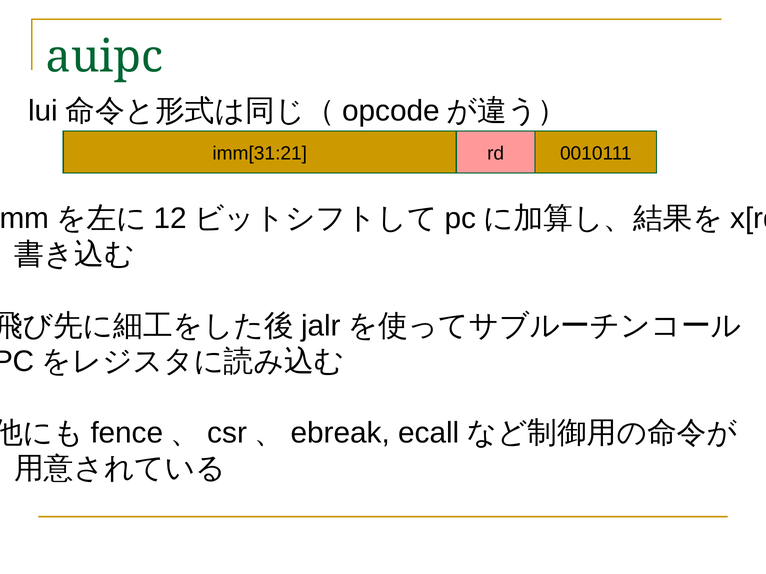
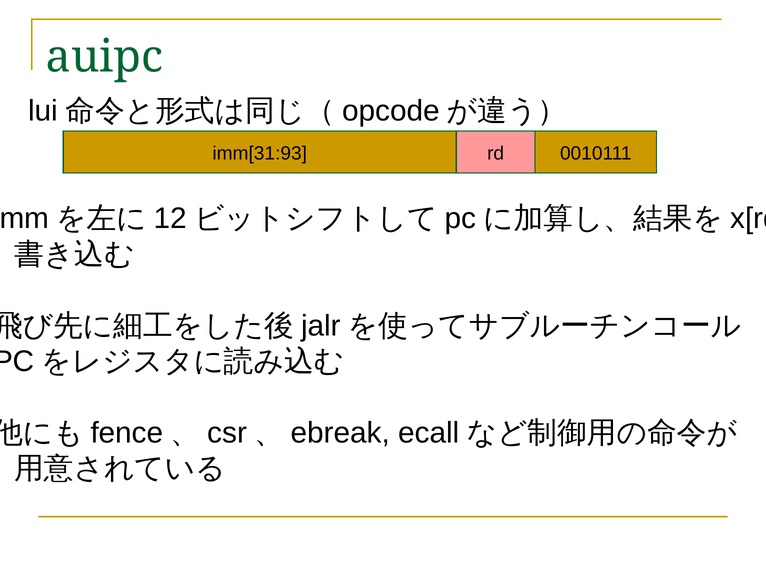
imm[31:21: imm[31:21 -> imm[31:93
